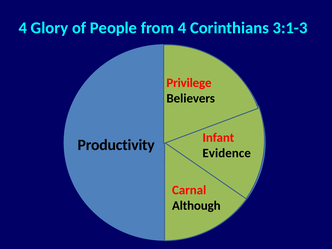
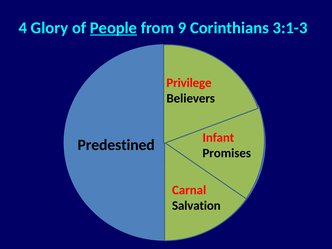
People underline: none -> present
from 4: 4 -> 9
Productivity: Productivity -> Predestined
Evidence: Evidence -> Promises
Although: Although -> Salvation
